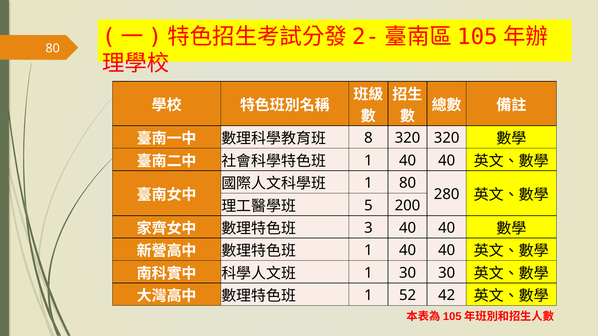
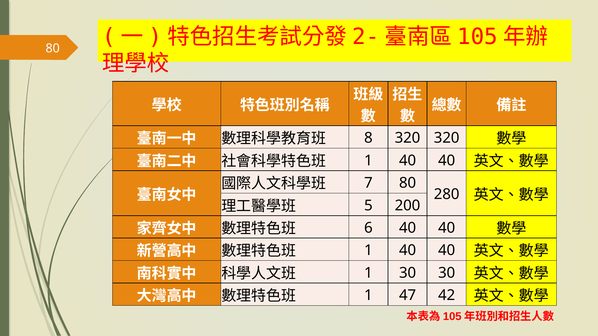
1 at (368, 183): 1 -> 7
3: 3 -> 6
52: 52 -> 47
